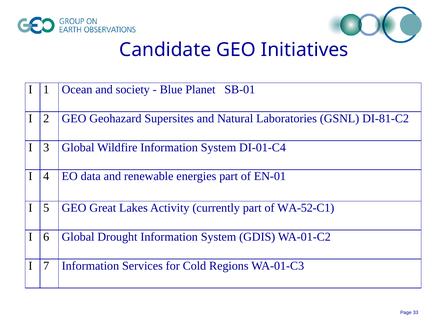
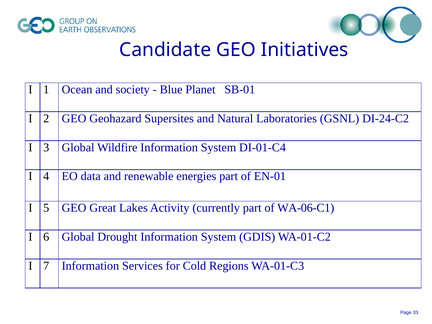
DI-81-C2: DI-81-C2 -> DI-24-C2
WA-52-C1: WA-52-C1 -> WA-06-C1
